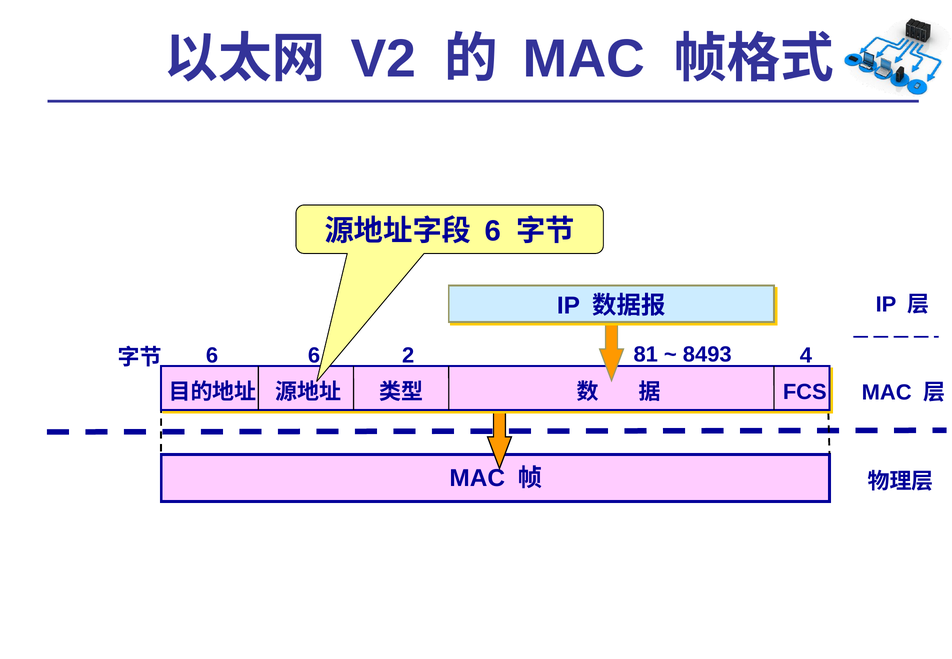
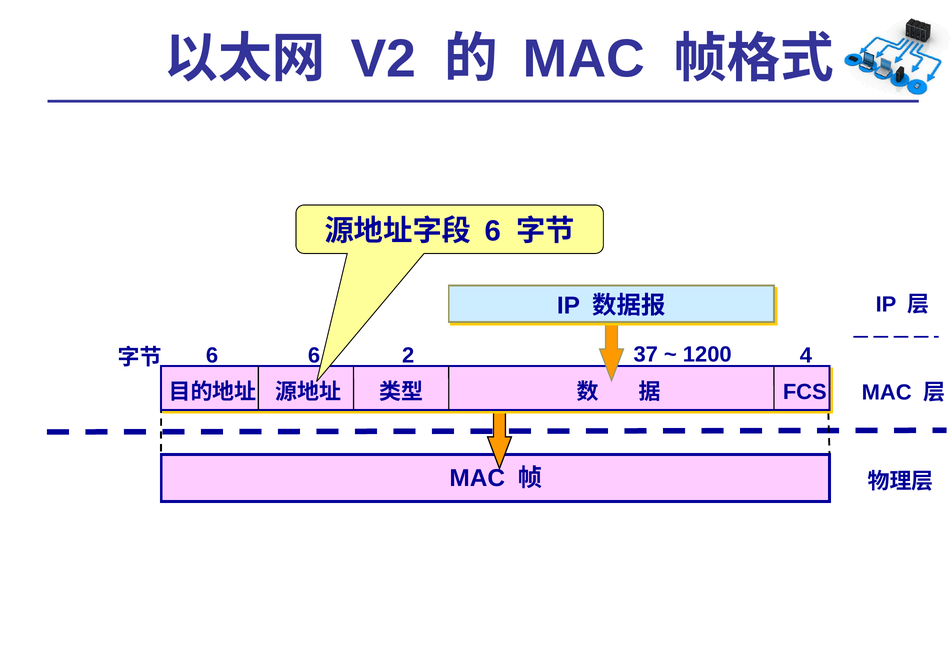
81: 81 -> 37
8493: 8493 -> 1200
